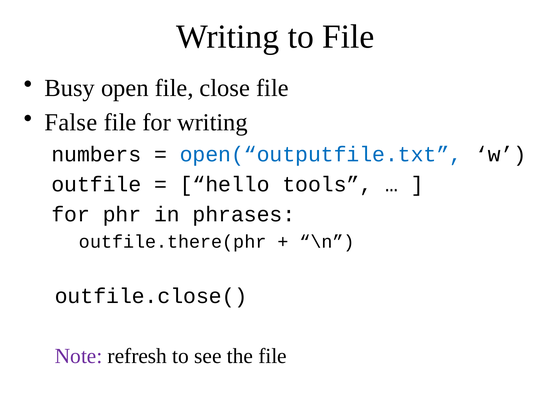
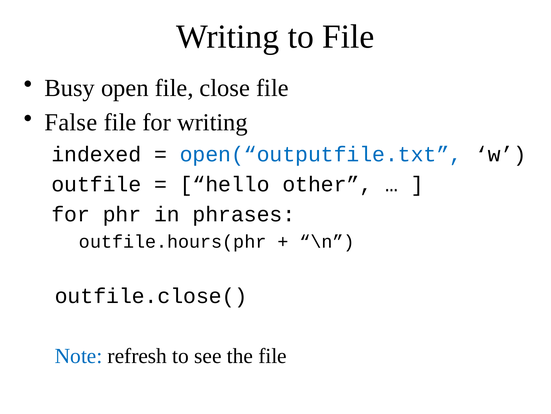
numbers: numbers -> indexed
tools: tools -> other
outfile.there(phr: outfile.there(phr -> outfile.hours(phr
Note colour: purple -> blue
